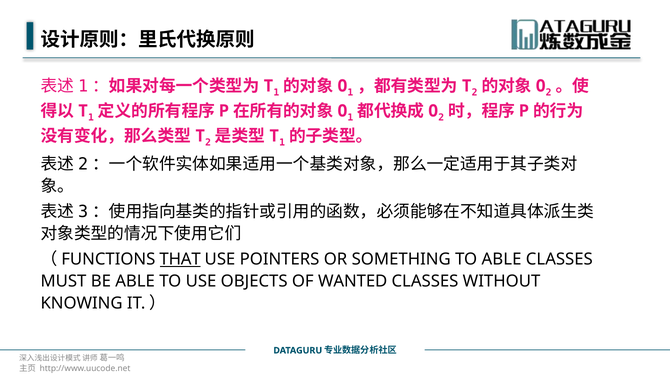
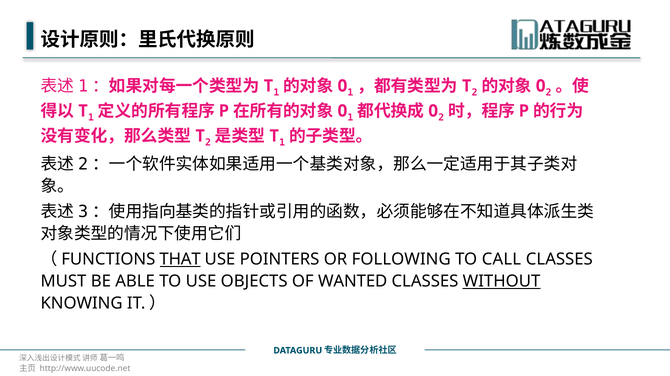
SOMETHING: SOMETHING -> FOLLOWING
TO ABLE: ABLE -> CALL
WITHOUT underline: none -> present
